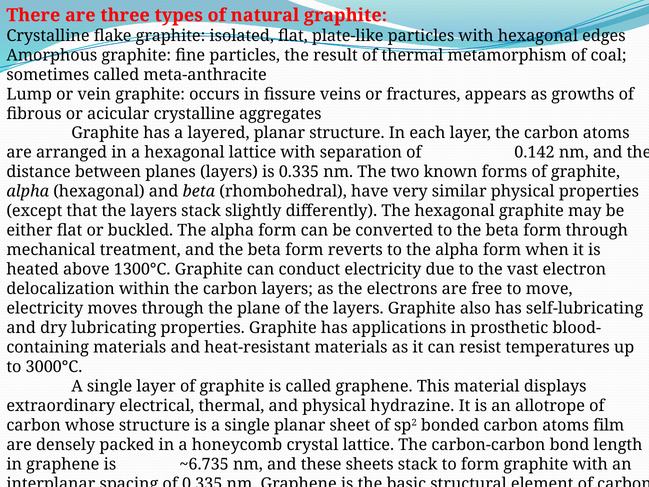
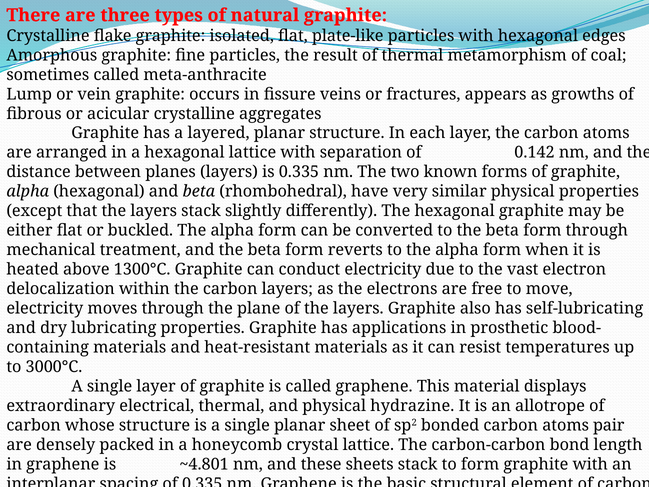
film: film -> pair
~6.735: ~6.735 -> ~4.801
